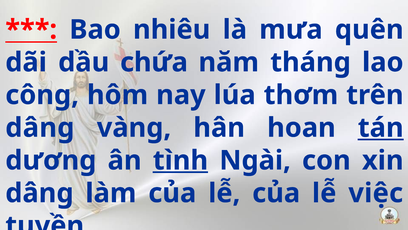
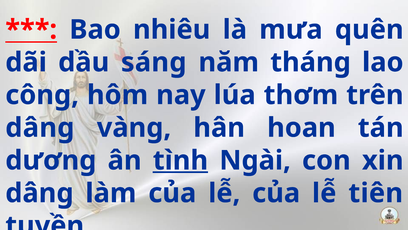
chứa: chứa -> sáng
tán underline: present -> none
việc: việc -> tiên
